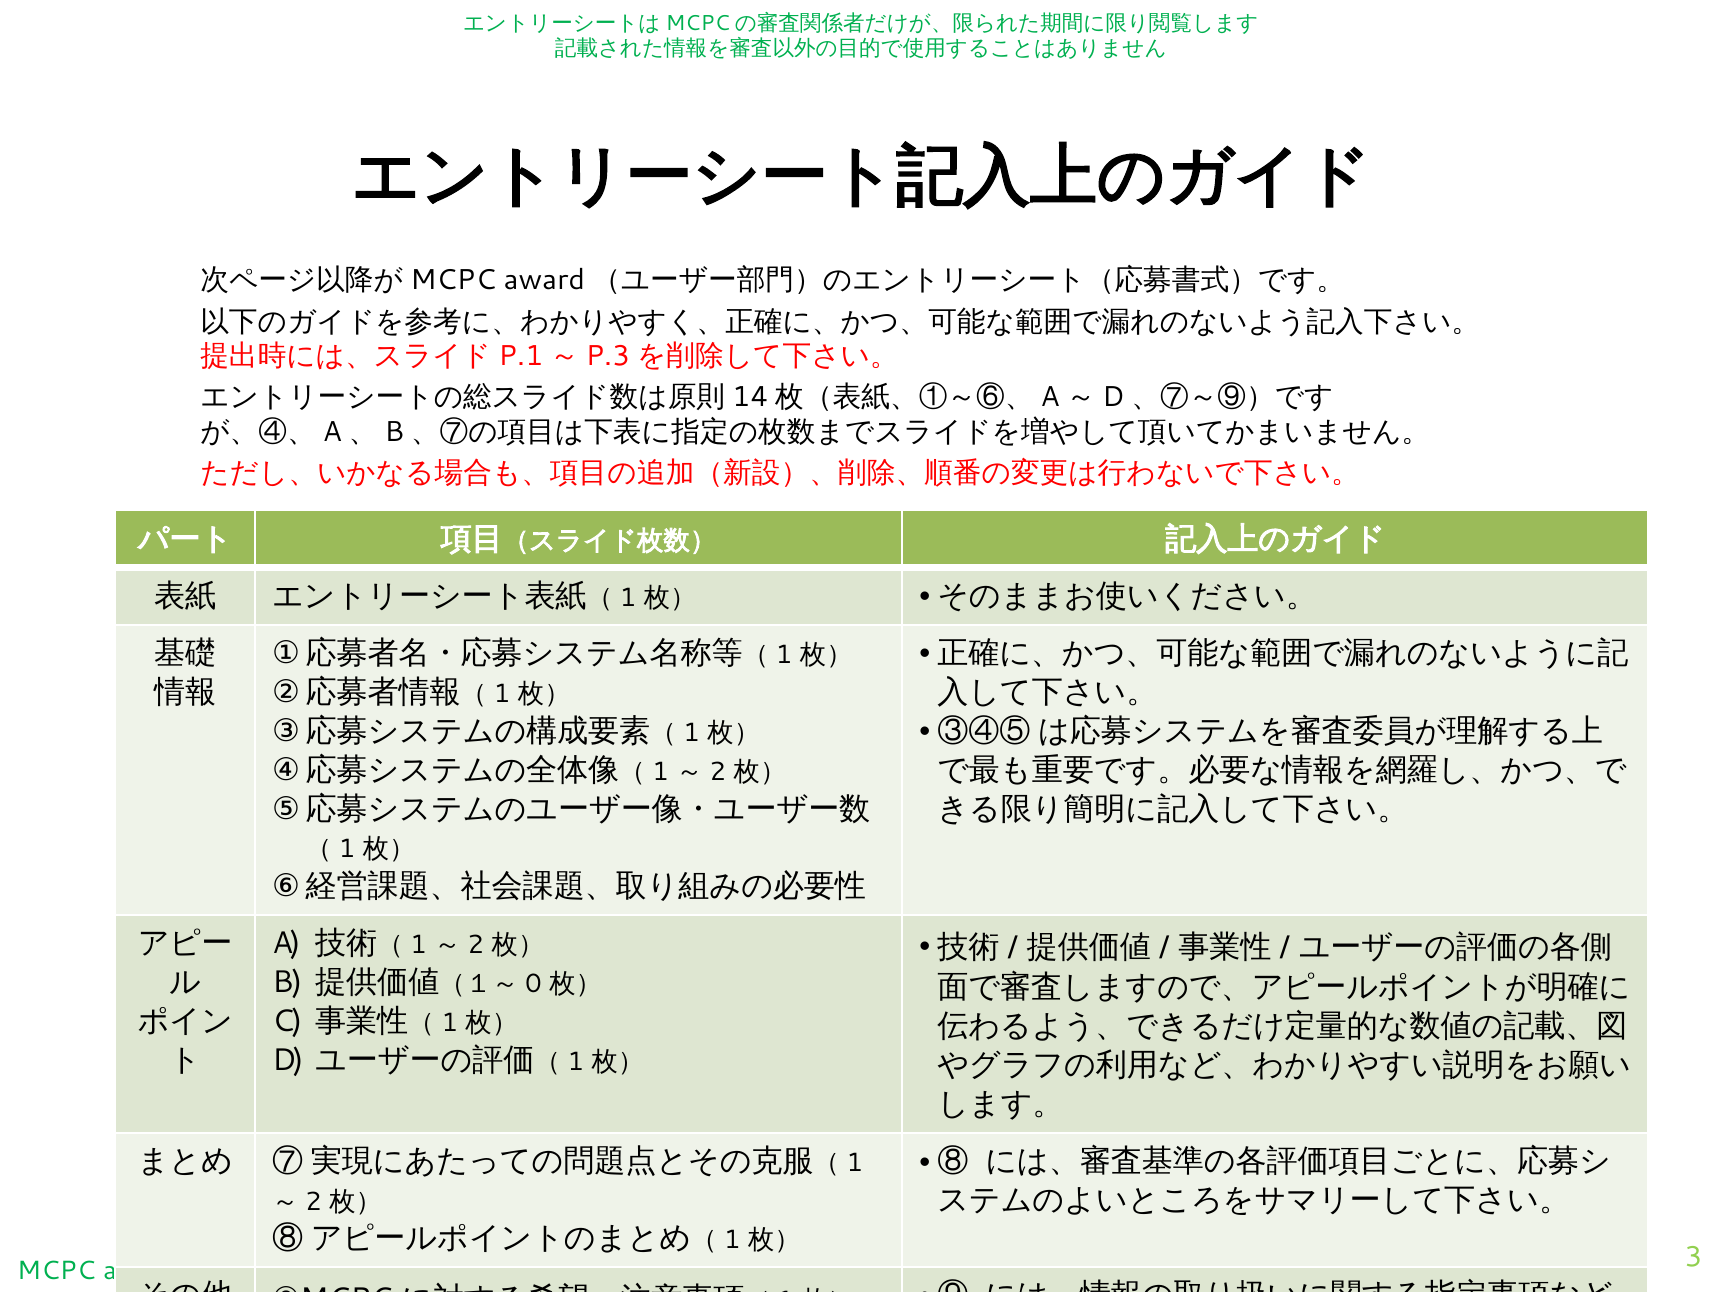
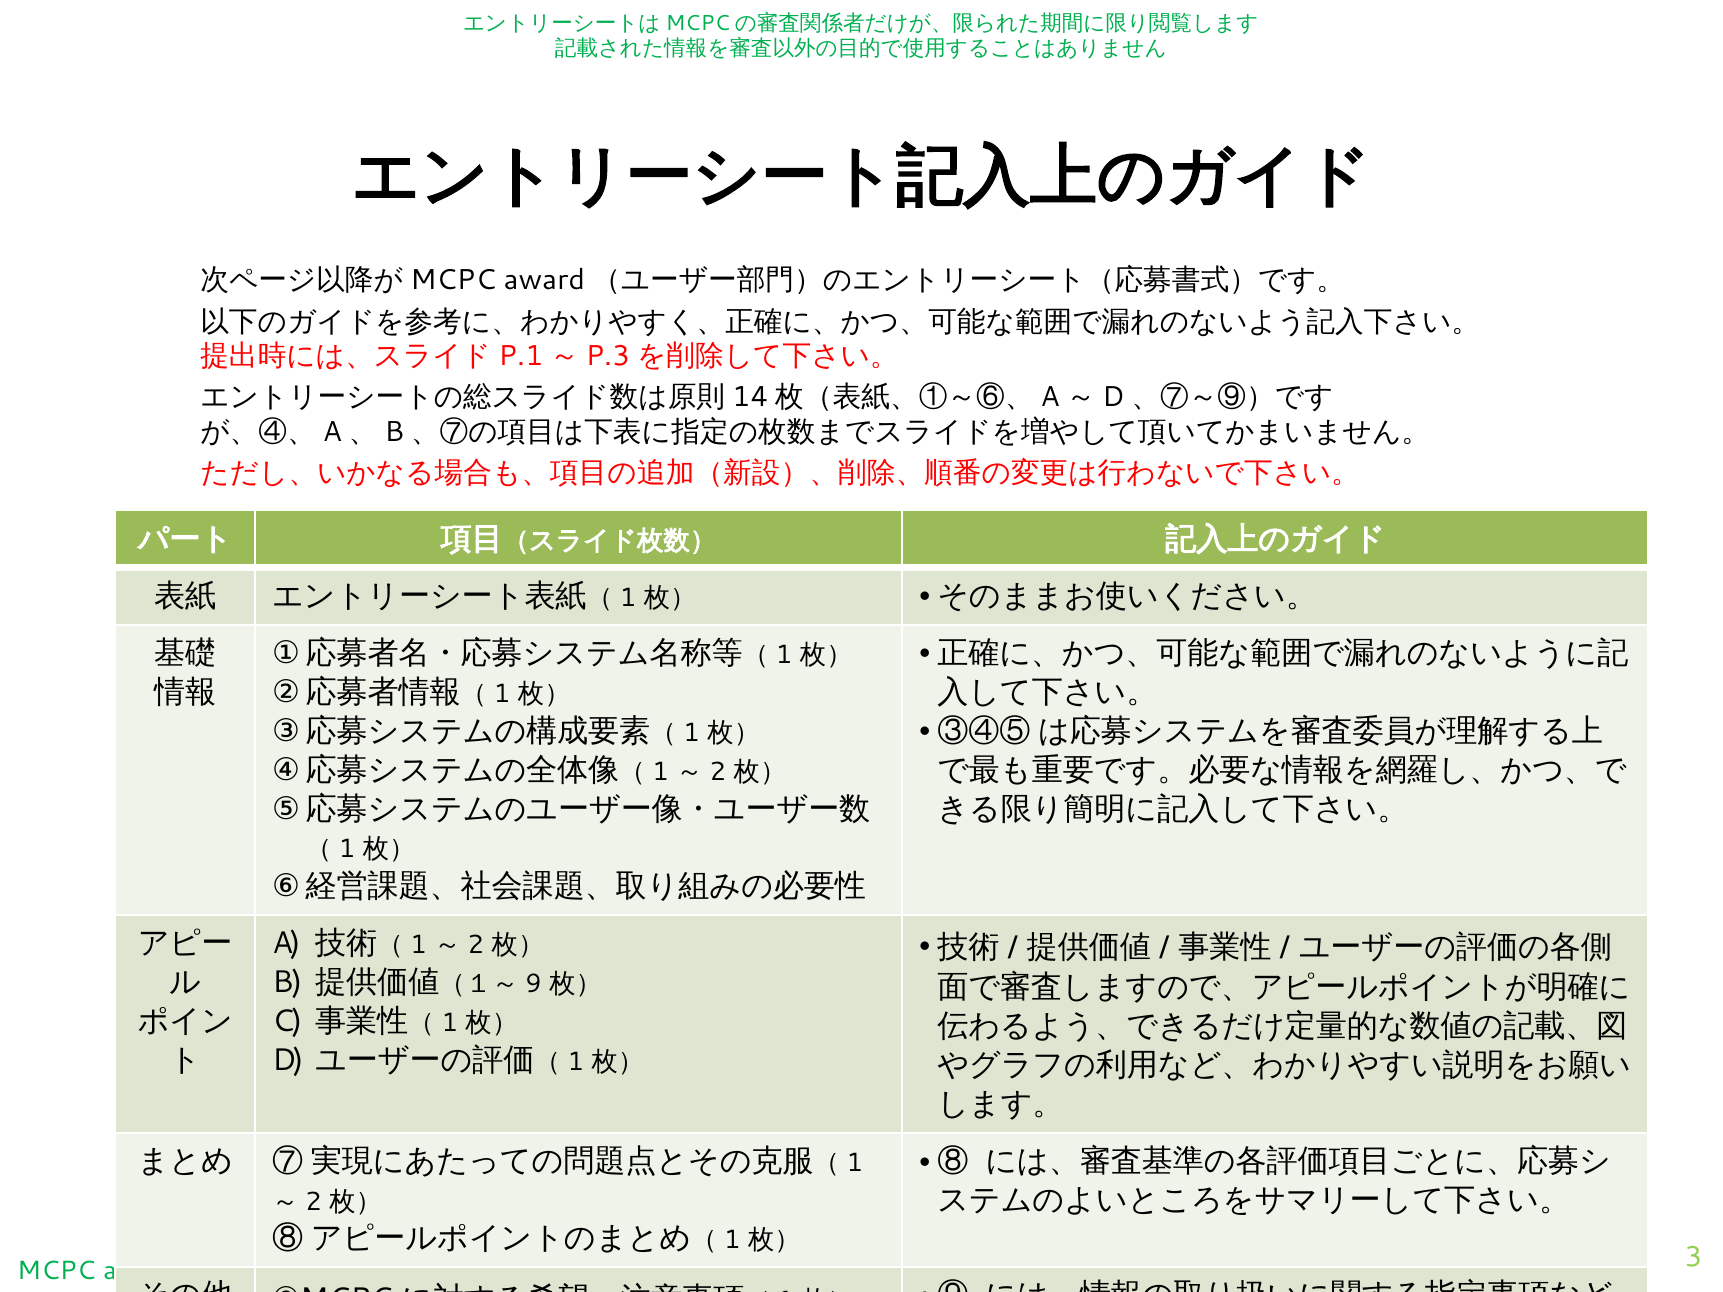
0: 0 -> 9
